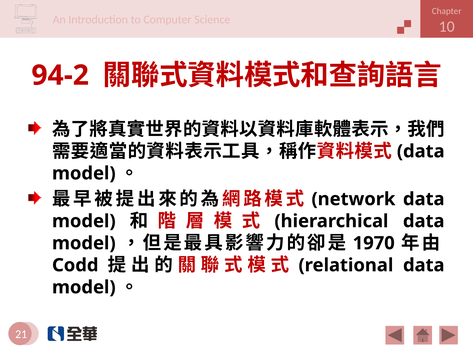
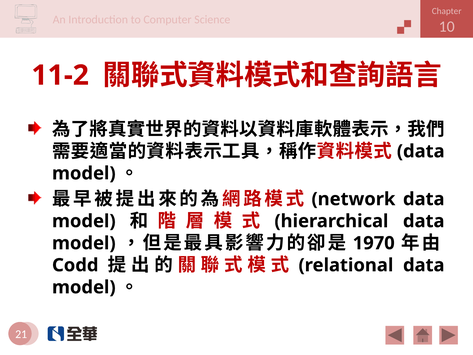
94-2: 94-2 -> 11-2
